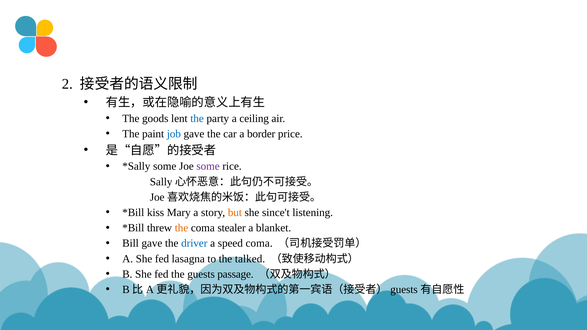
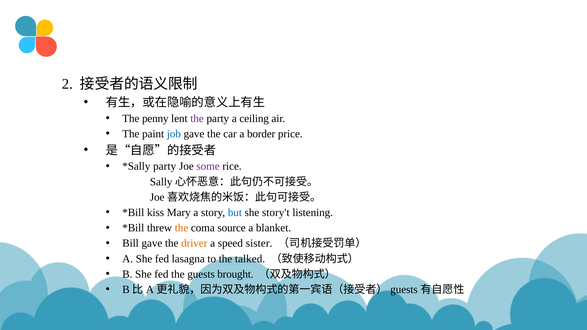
goods: goods -> penny
the at (197, 119) colour: blue -> purple
some at (165, 166): some -> party
but colour: orange -> blue
since't: since't -> story't
stealer: stealer -> source
driver colour: blue -> orange
speed coma: coma -> sister
passage: passage -> brought
